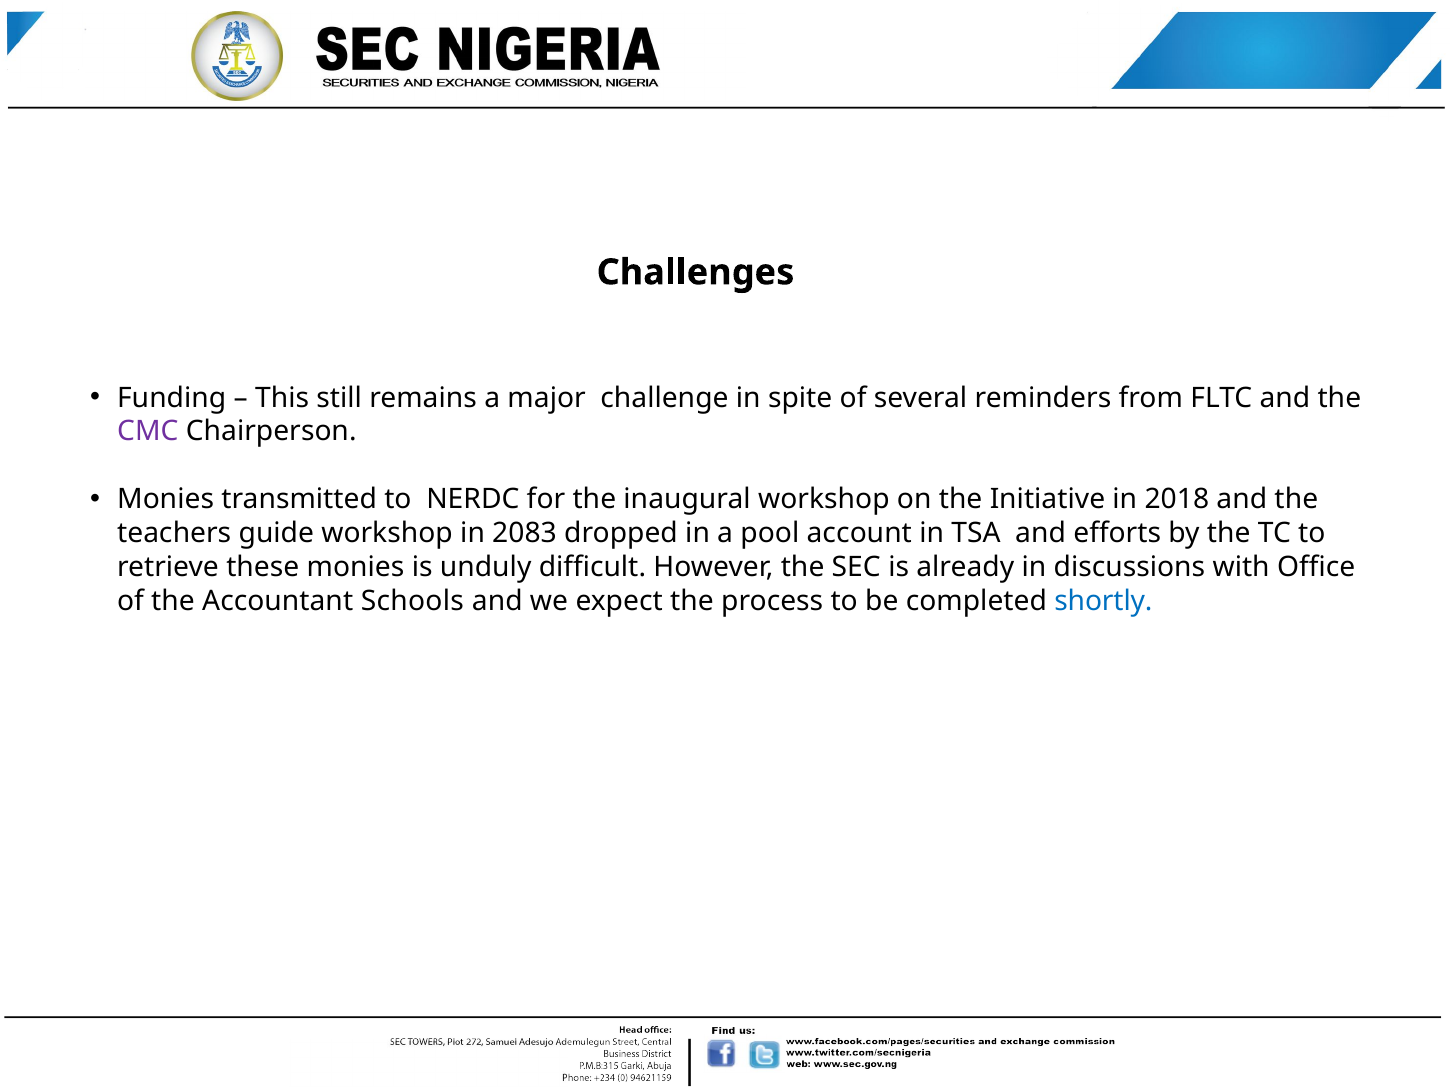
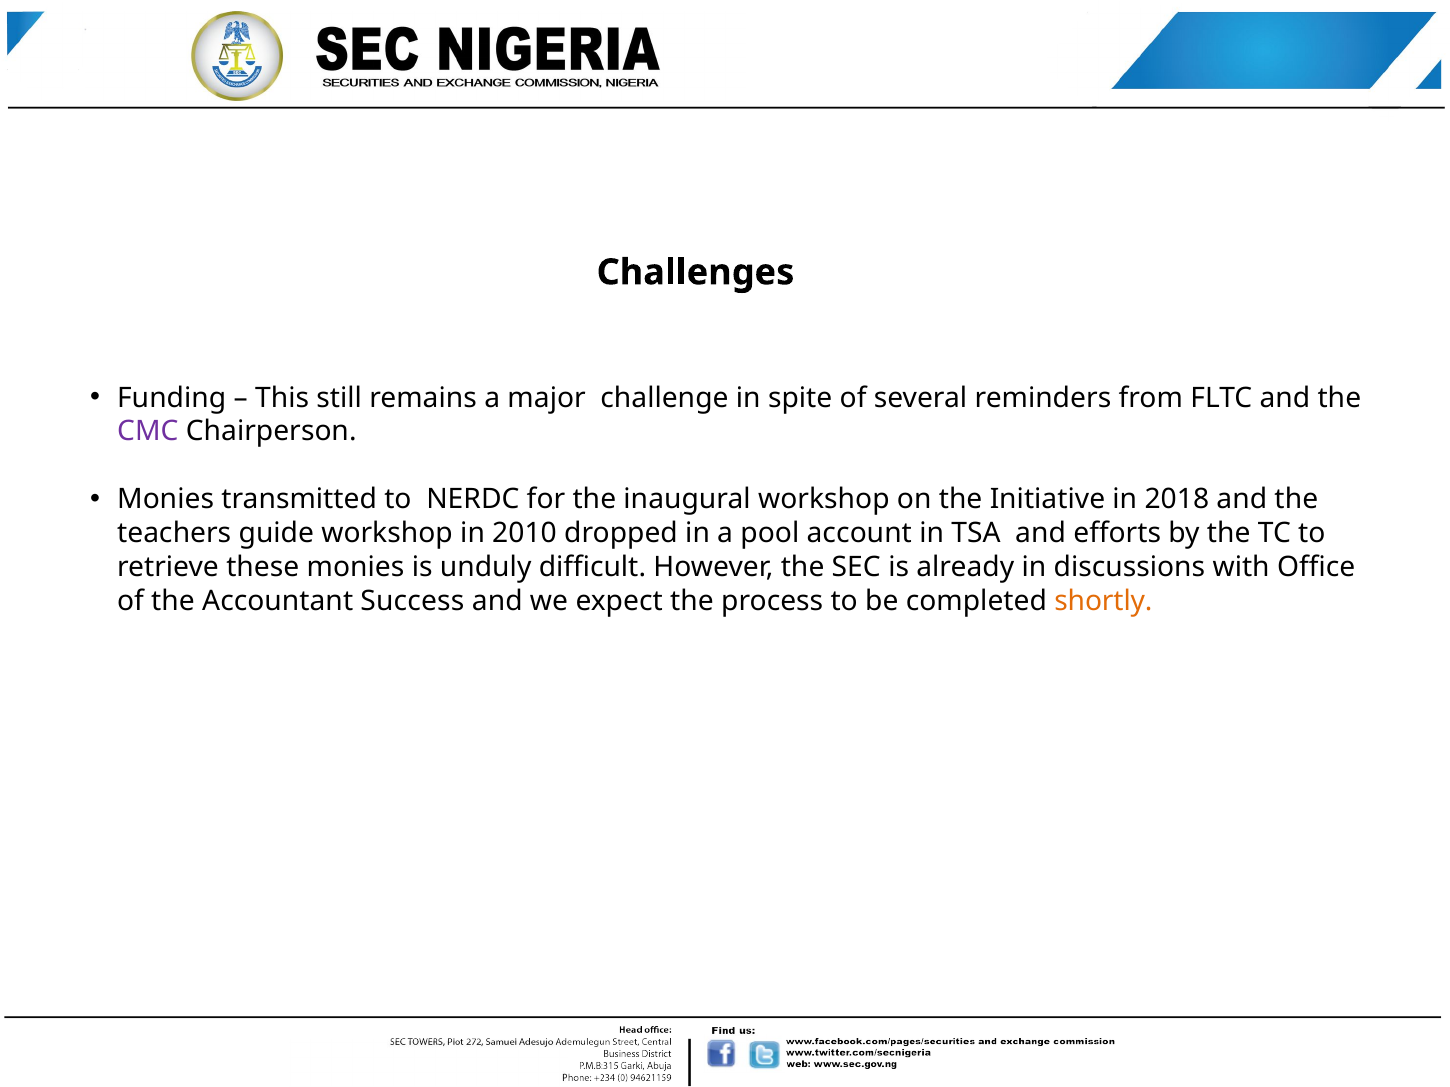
2083: 2083 -> 2010
Schools: Schools -> Success
shortly colour: blue -> orange
